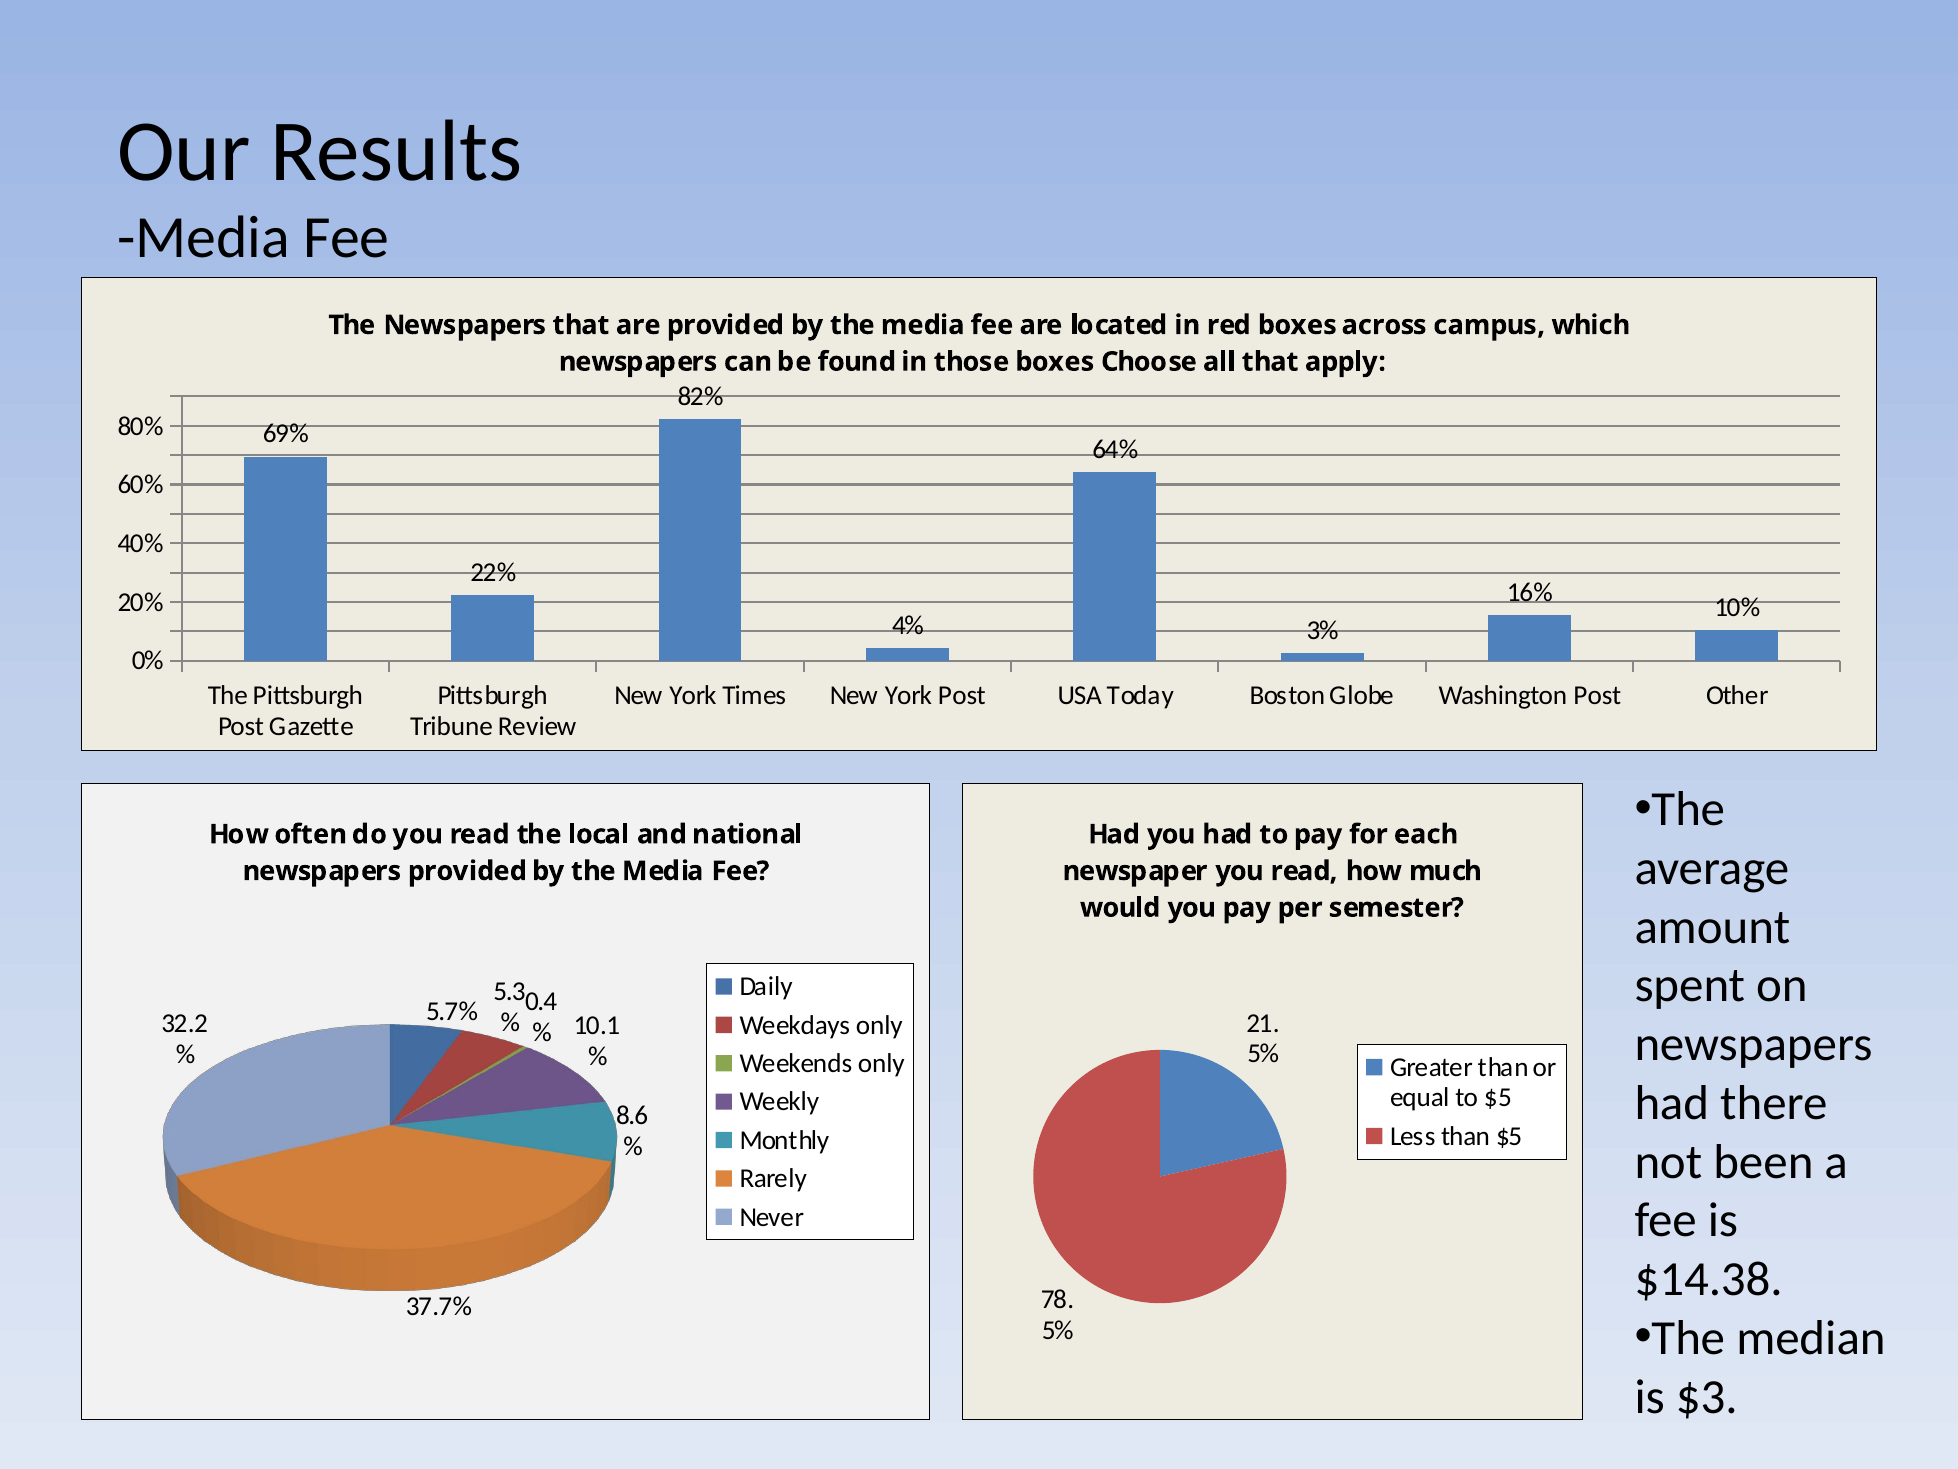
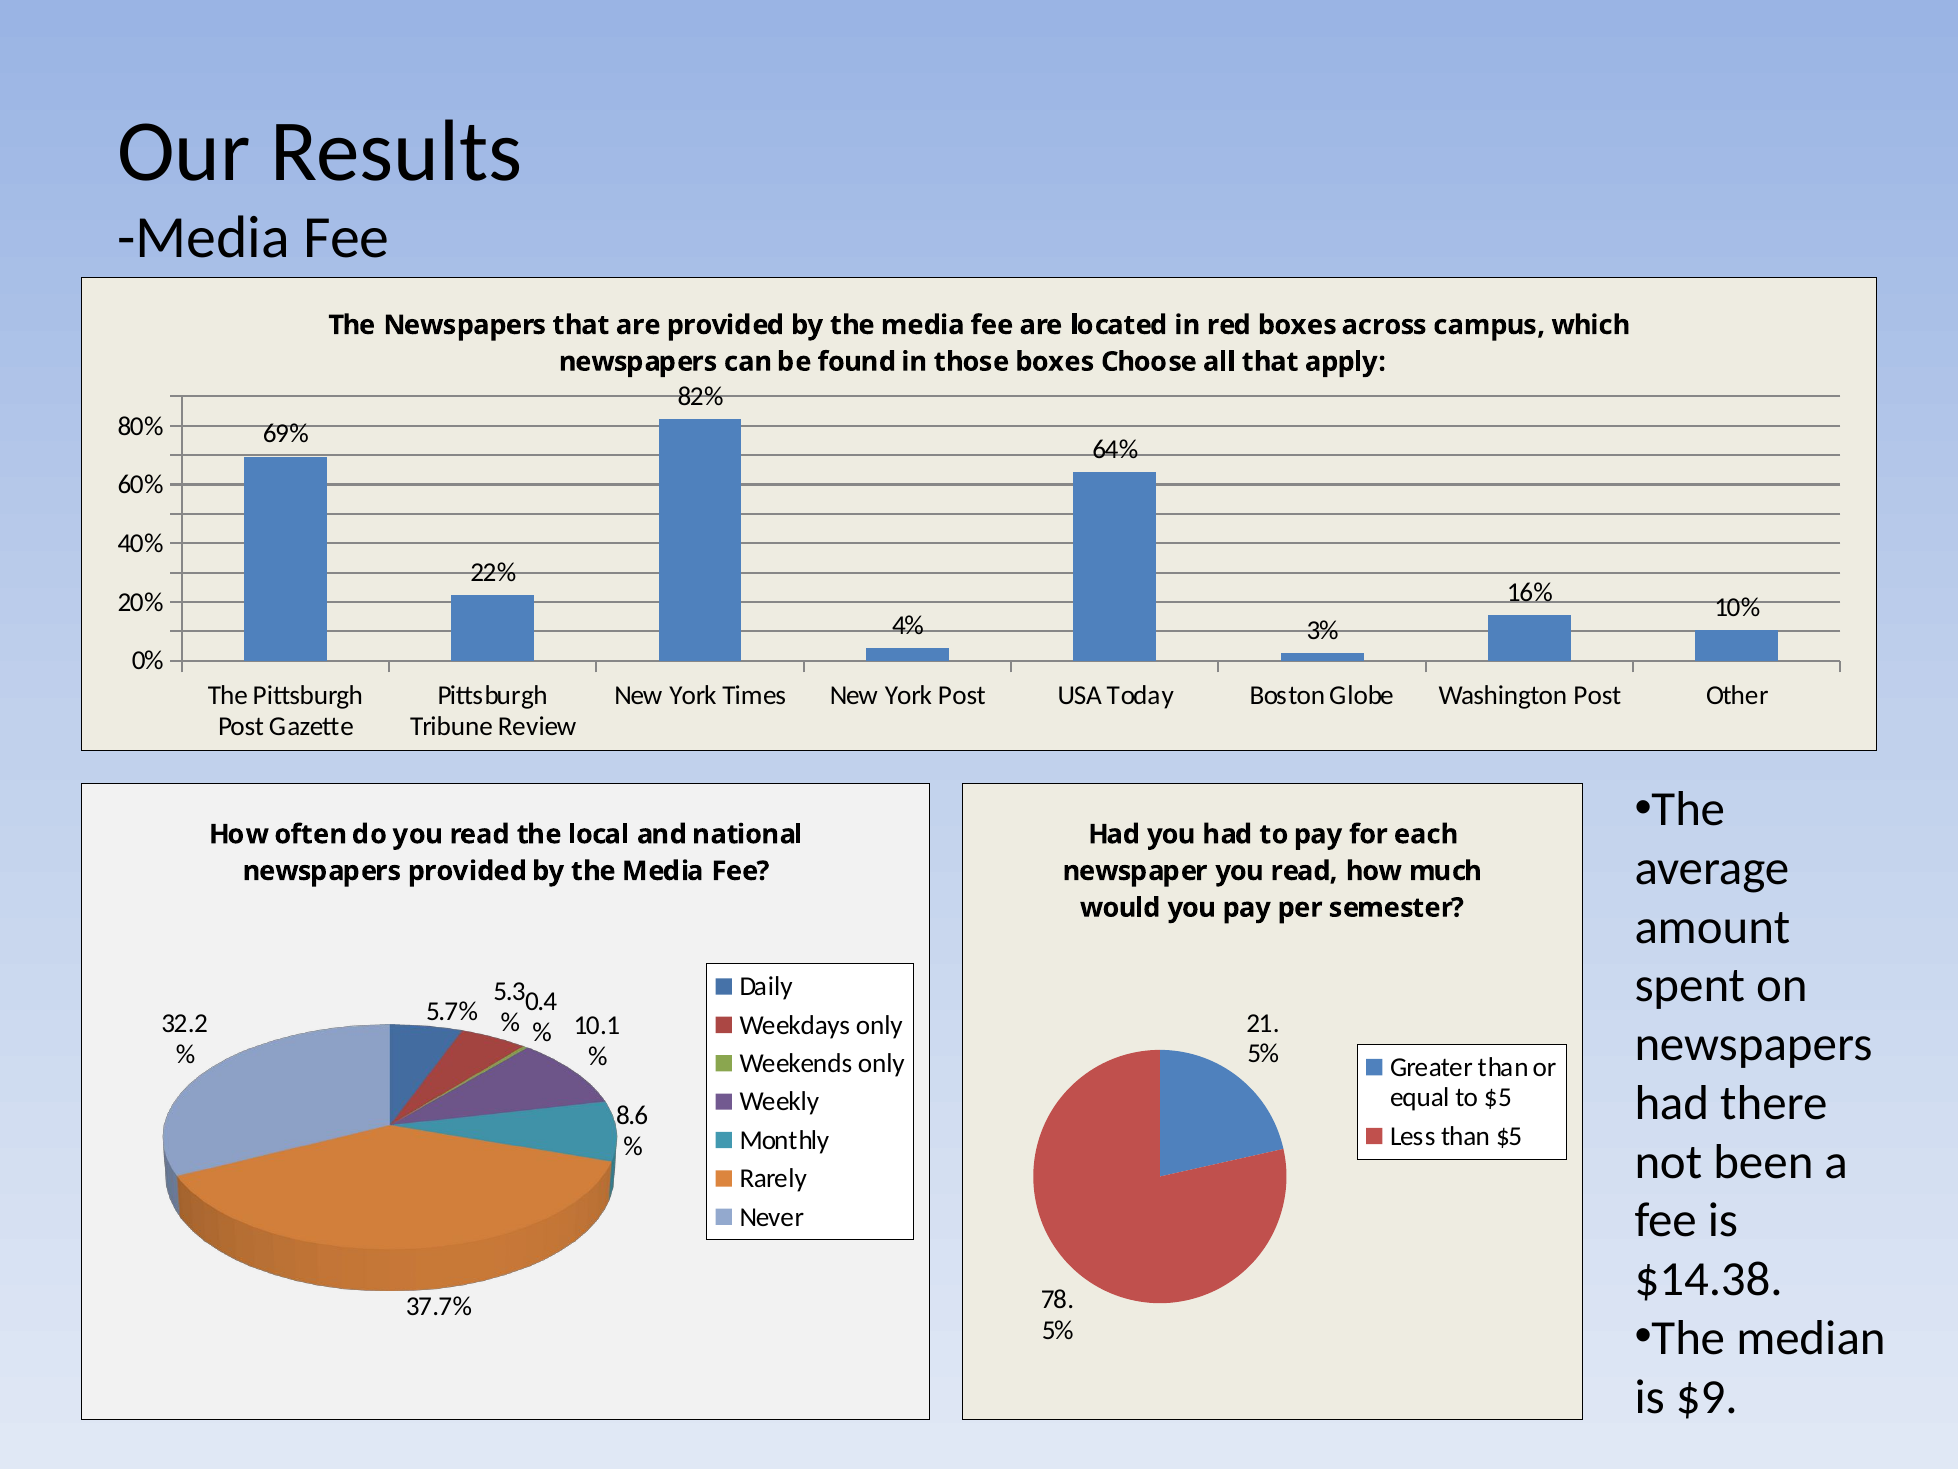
$3: $3 -> $9
